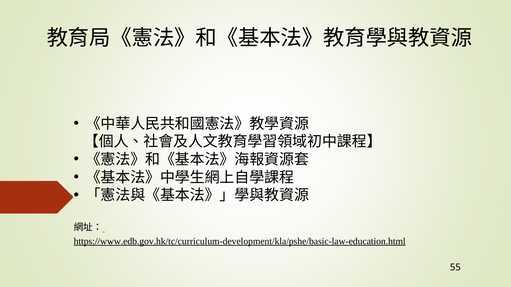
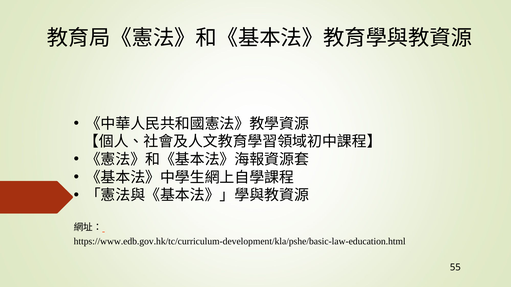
https://www.edb.gov.hk/tc/curriculum-development/kla/pshe/basic-law-education.html underline: present -> none
